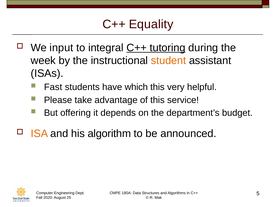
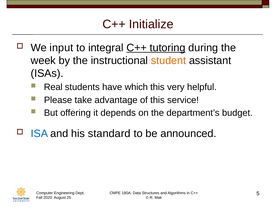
Equality: Equality -> Initialize
Fast: Fast -> Real
ISA colour: orange -> blue
algorithm: algorithm -> standard
